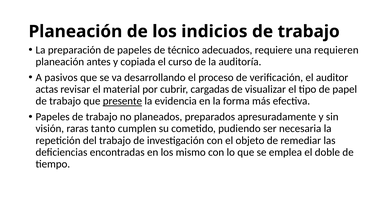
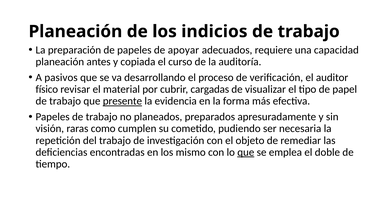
técnico: técnico -> apoyar
requieren: requieren -> capacidad
actas: actas -> físico
tanto: tanto -> como
que at (246, 152) underline: none -> present
